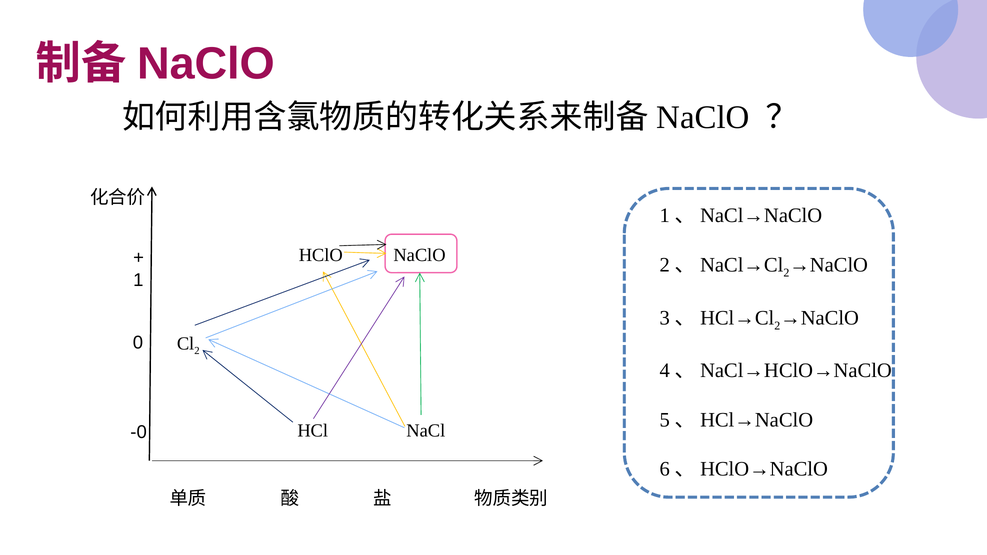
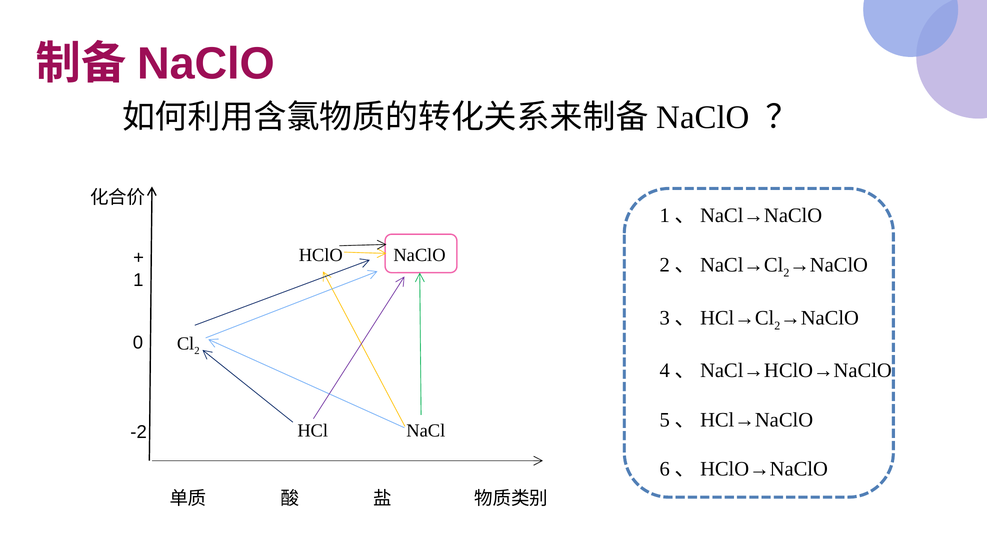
-0: -0 -> -2
